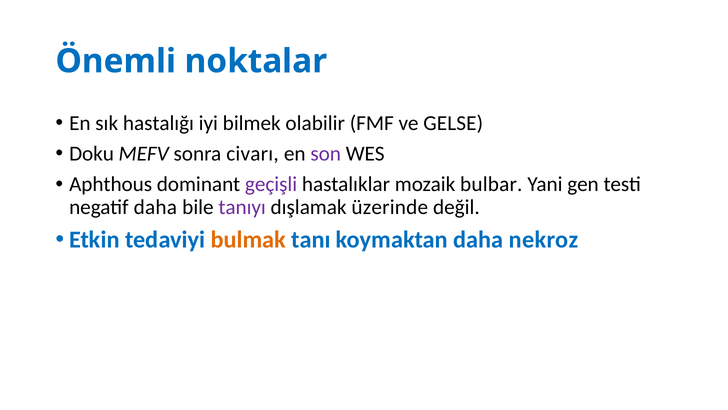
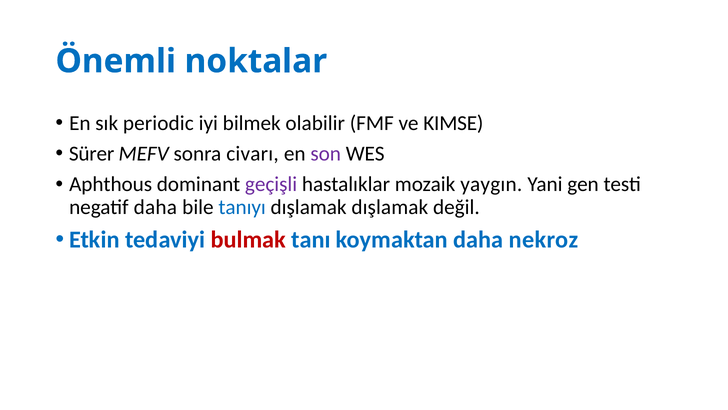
hastalığı: hastalığı -> periodic
GELSE: GELSE -> KIMSE
Doku: Doku -> Sürer
bulbar: bulbar -> yaygın
tanıyı colour: purple -> blue
dışlamak üzerinde: üzerinde -> dışlamak
bulmak colour: orange -> red
